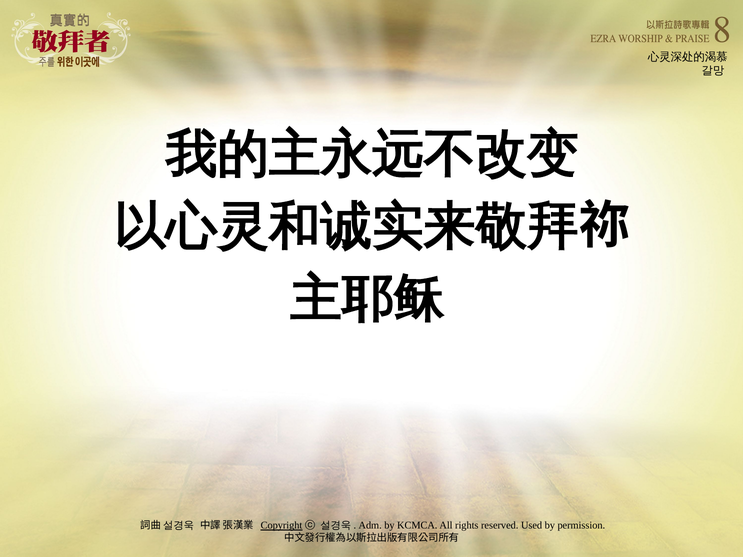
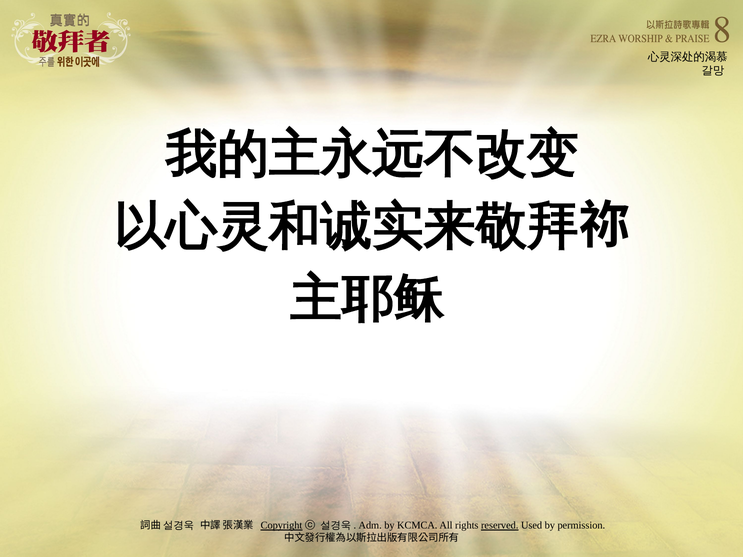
reserved underline: none -> present
